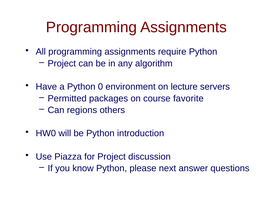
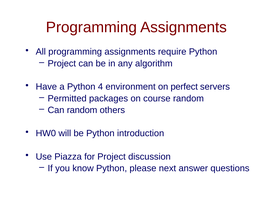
0: 0 -> 4
lecture: lecture -> perfect
course favorite: favorite -> random
Can regions: regions -> random
